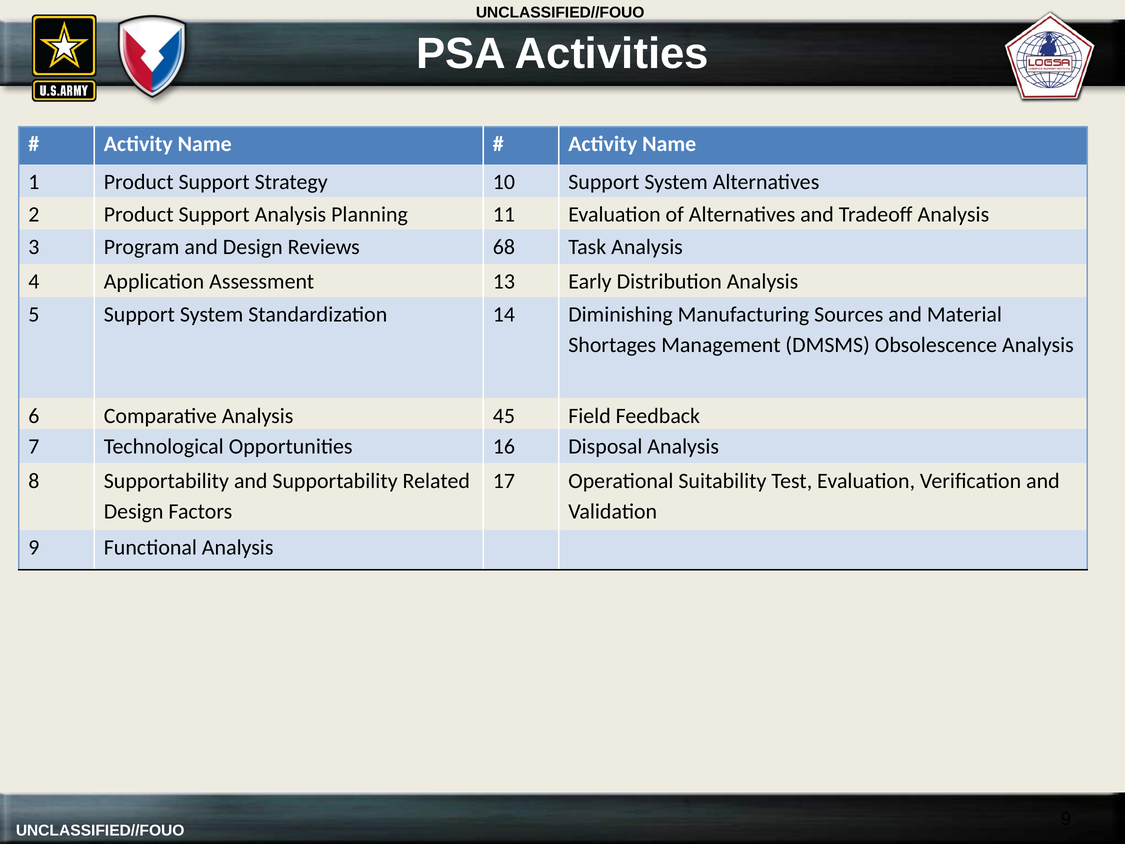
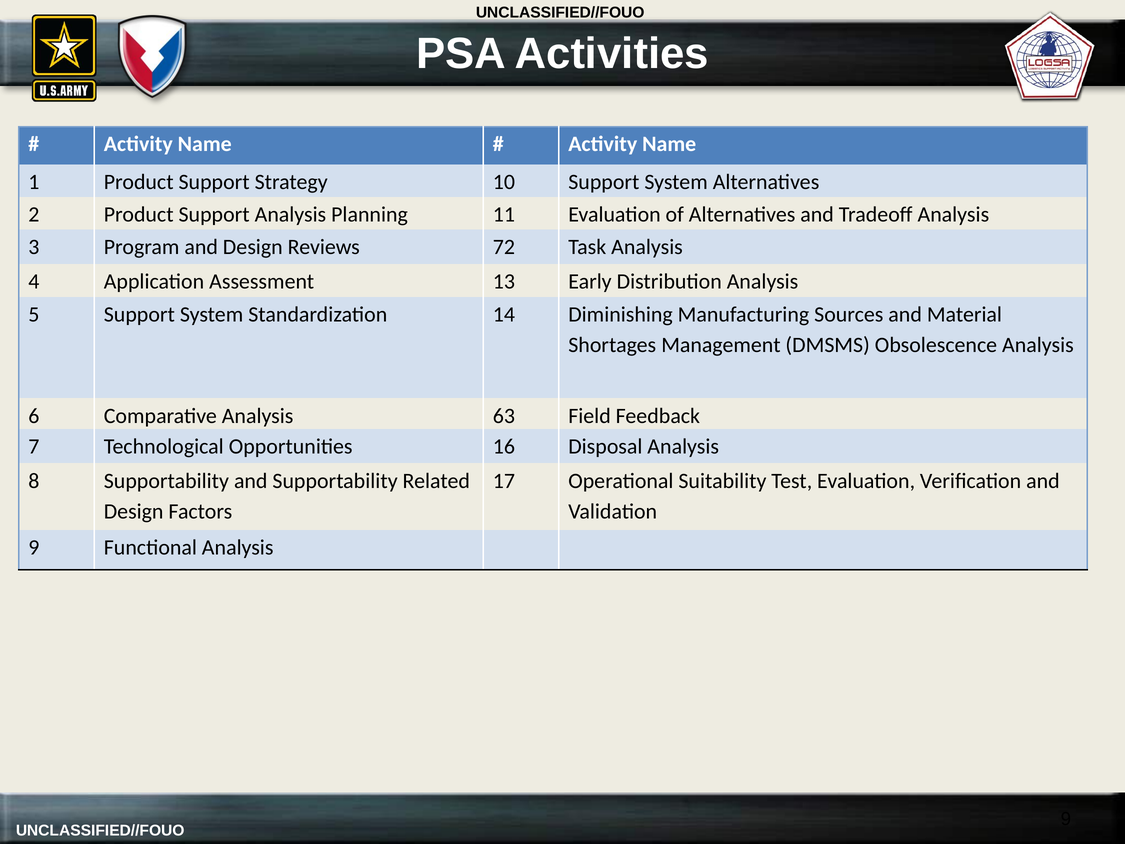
68: 68 -> 72
45: 45 -> 63
